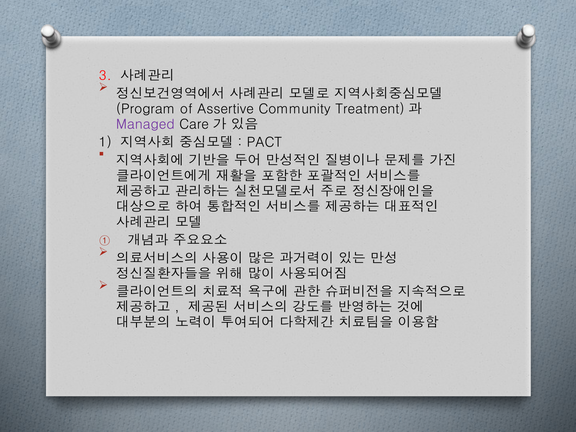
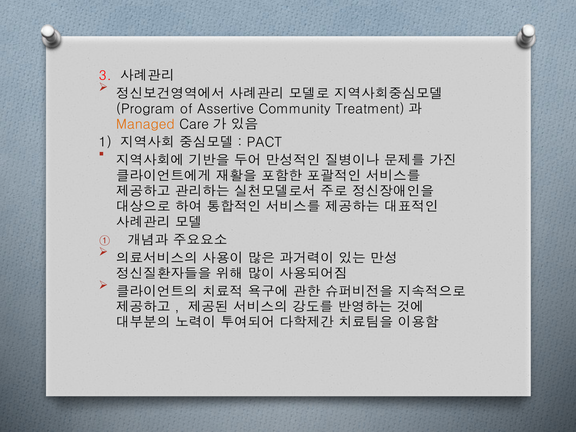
Managed colour: purple -> orange
